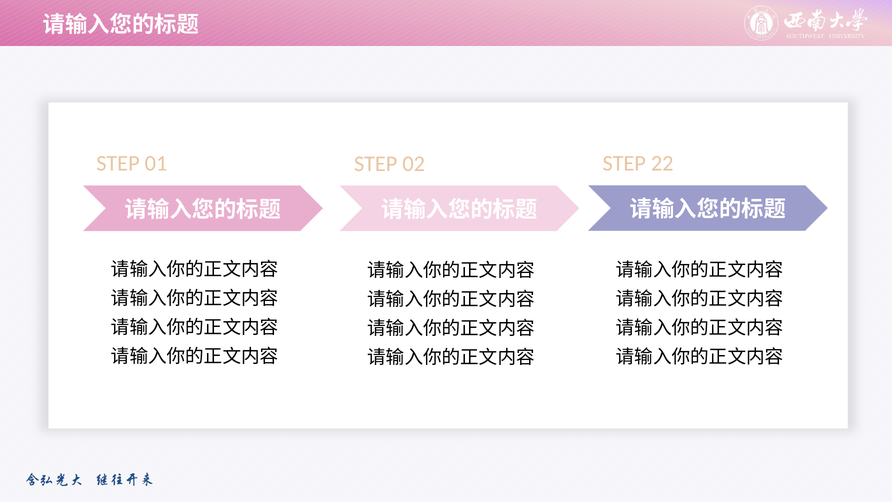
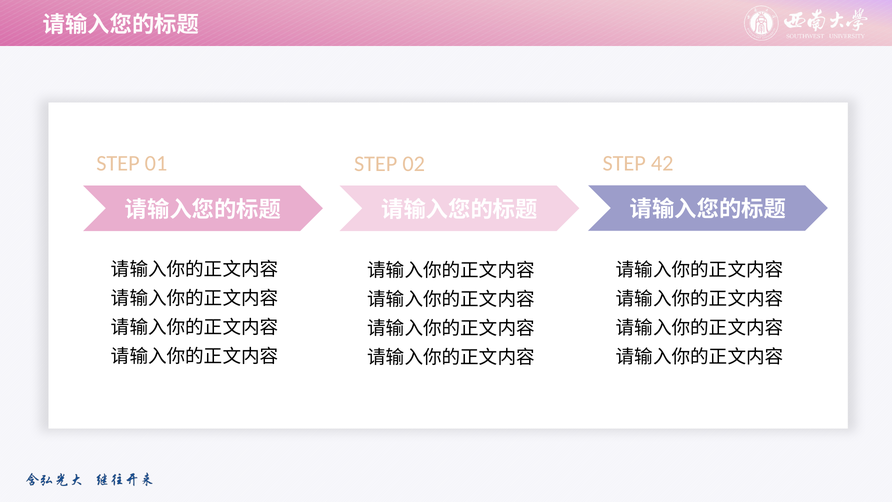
22: 22 -> 42
